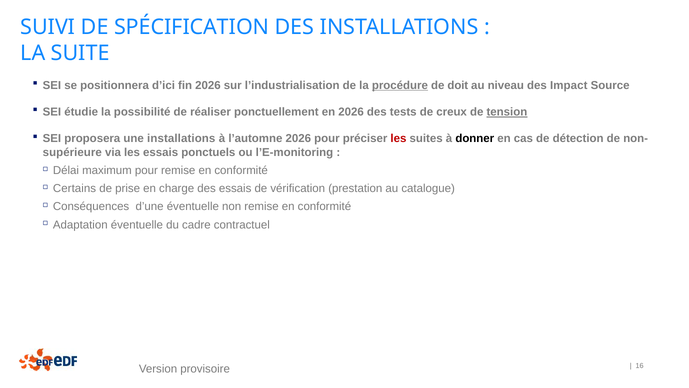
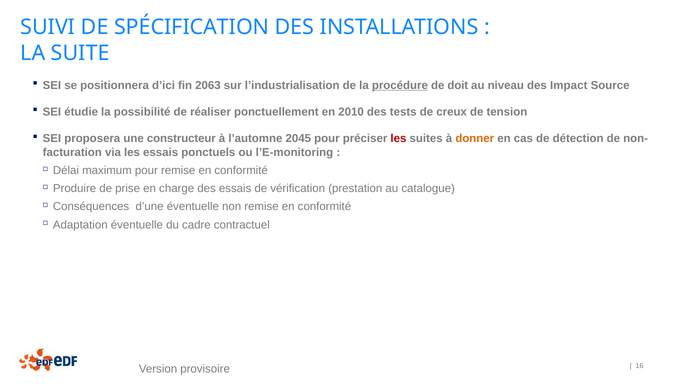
fin 2026: 2026 -> 2063
en 2026: 2026 -> 2010
tension underline: present -> none
une installations: installations -> constructeur
l’automne 2026: 2026 -> 2045
donner colour: black -> orange
supérieure: supérieure -> facturation
Certains: Certains -> Produire
